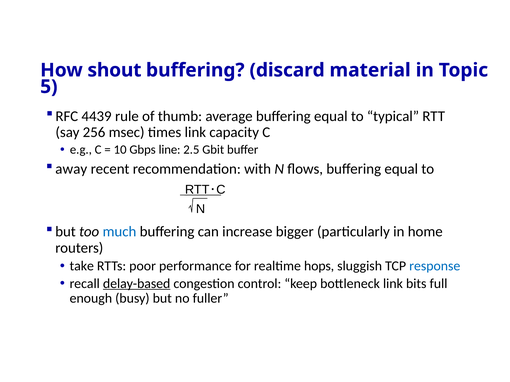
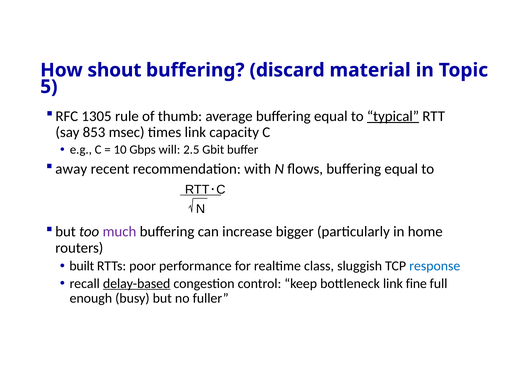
4439: 4439 -> 1305
typical underline: none -> present
256: 256 -> 853
line: line -> will
much colour: blue -> purple
take: take -> built
hops: hops -> class
bits: bits -> fine
